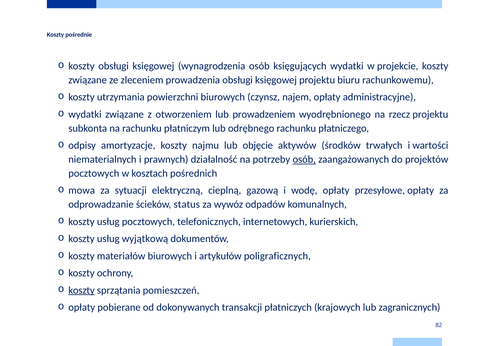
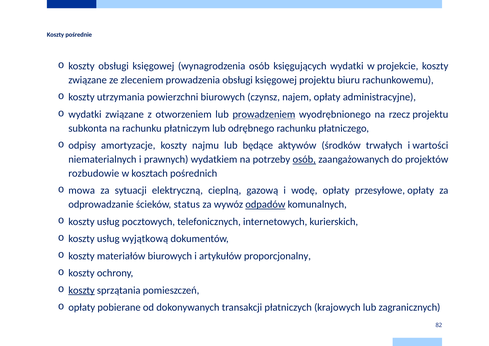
prowadzeniem underline: none -> present
objęcie: objęcie -> będące
działalność: działalność -> wydatkiem
pocztowych at (94, 173): pocztowych -> rozbudowie
odpadów underline: none -> present
poligraficznych: poligraficznych -> proporcjonalny
